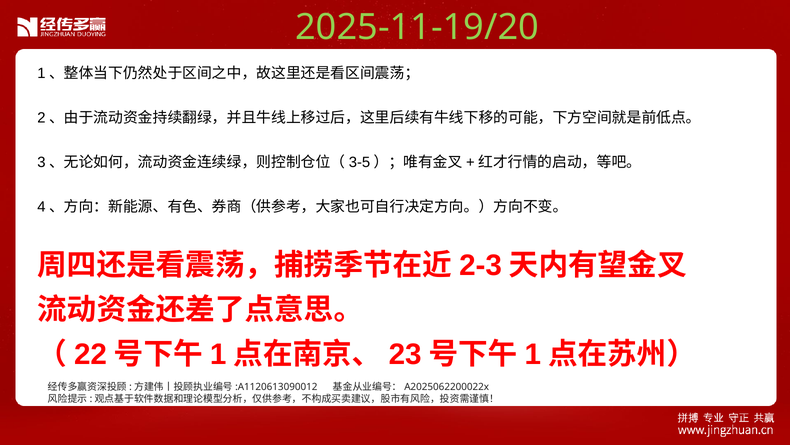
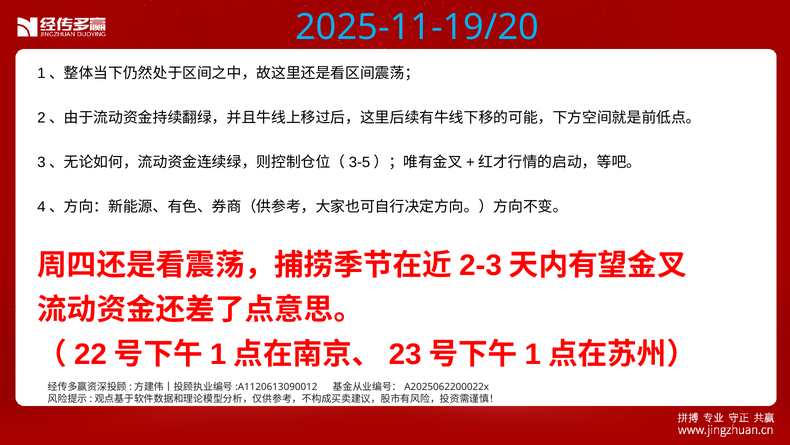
2025-11-19/20 colour: light green -> light blue
